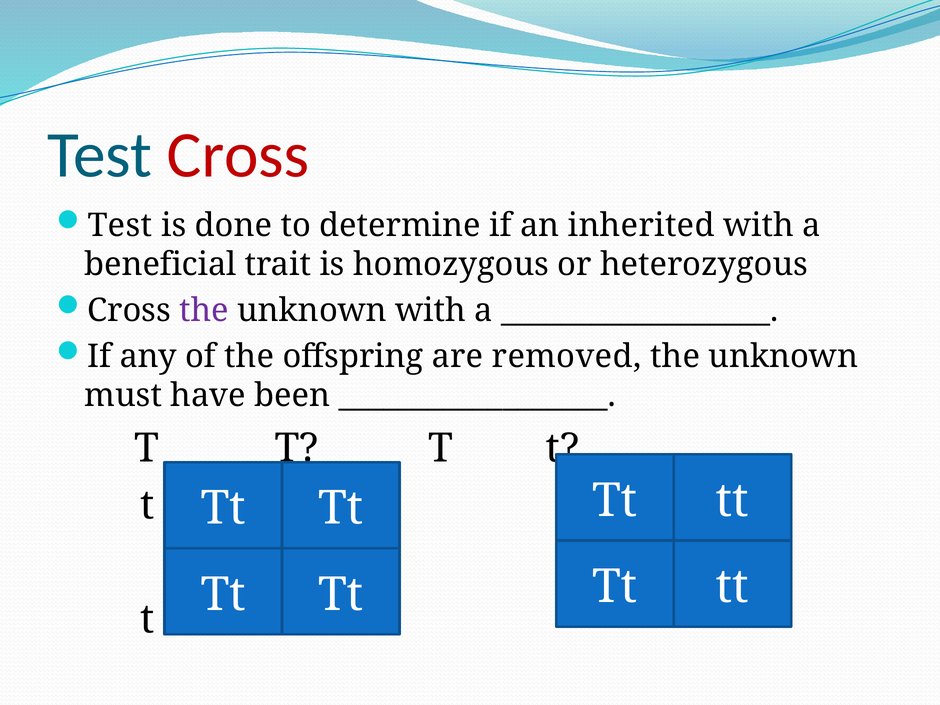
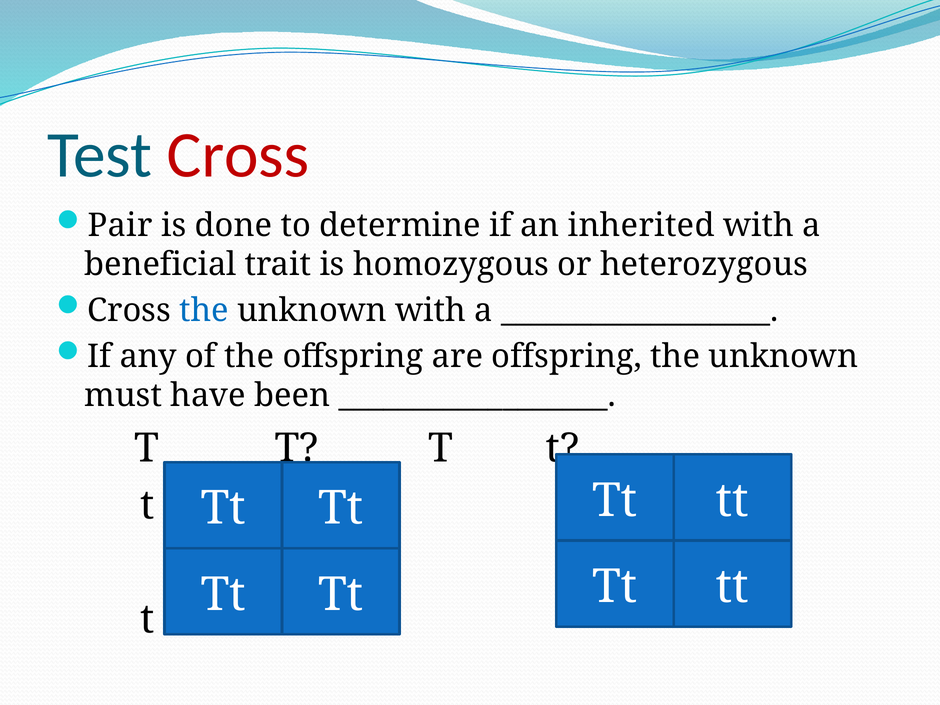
Test at (120, 225): Test -> Pair
the at (204, 311) colour: purple -> blue
are removed: removed -> offspring
